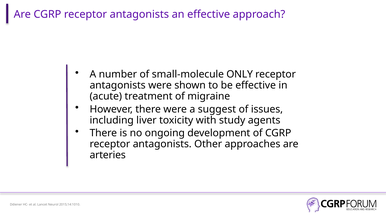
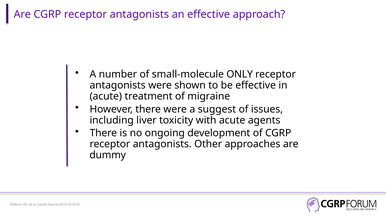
with study: study -> acute
arteries: arteries -> dummy
